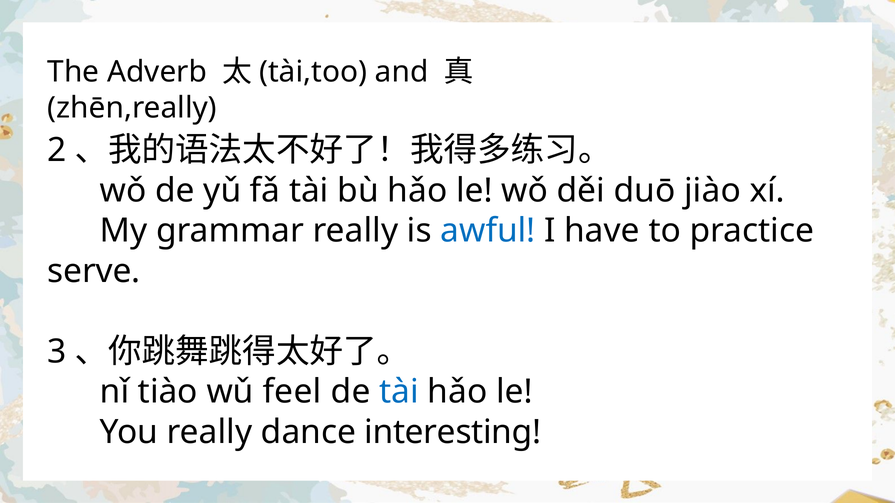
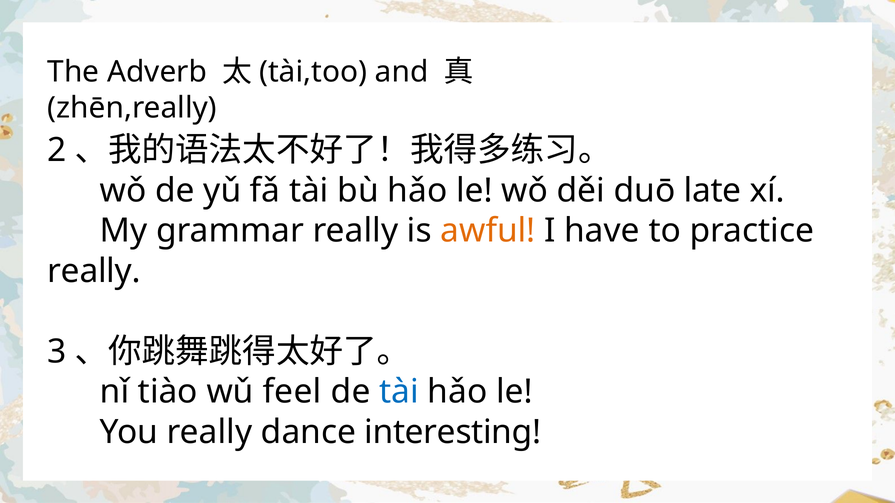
jiào: jiào -> late
awful colour: blue -> orange
serve at (94, 271): serve -> really
